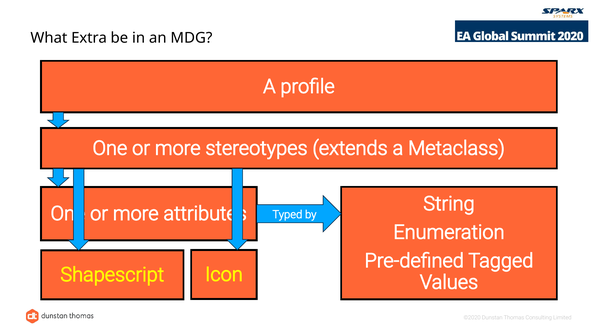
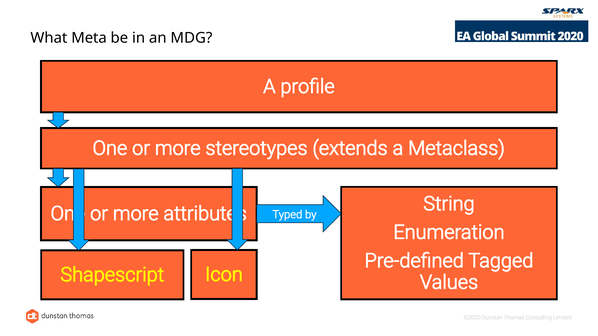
Extra: Extra -> Meta
